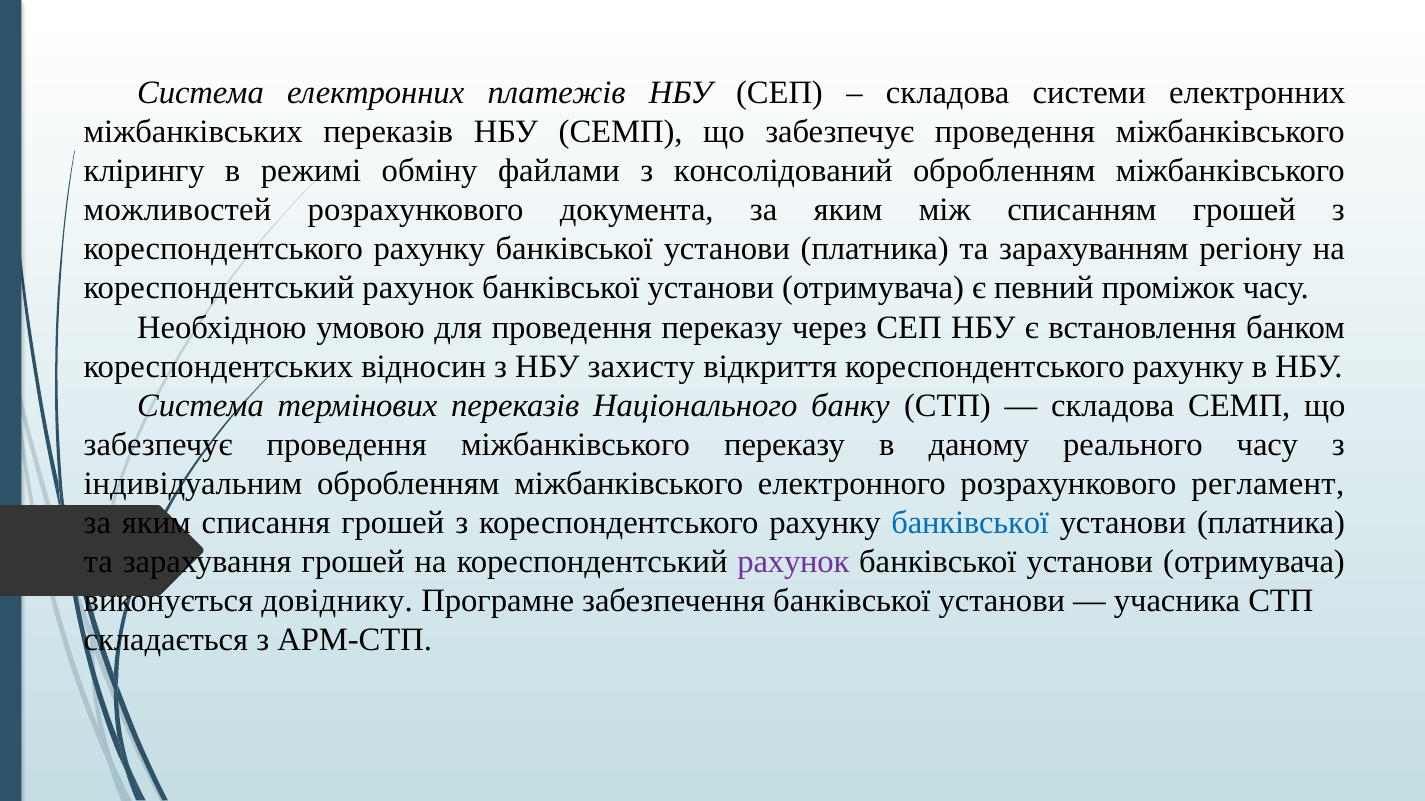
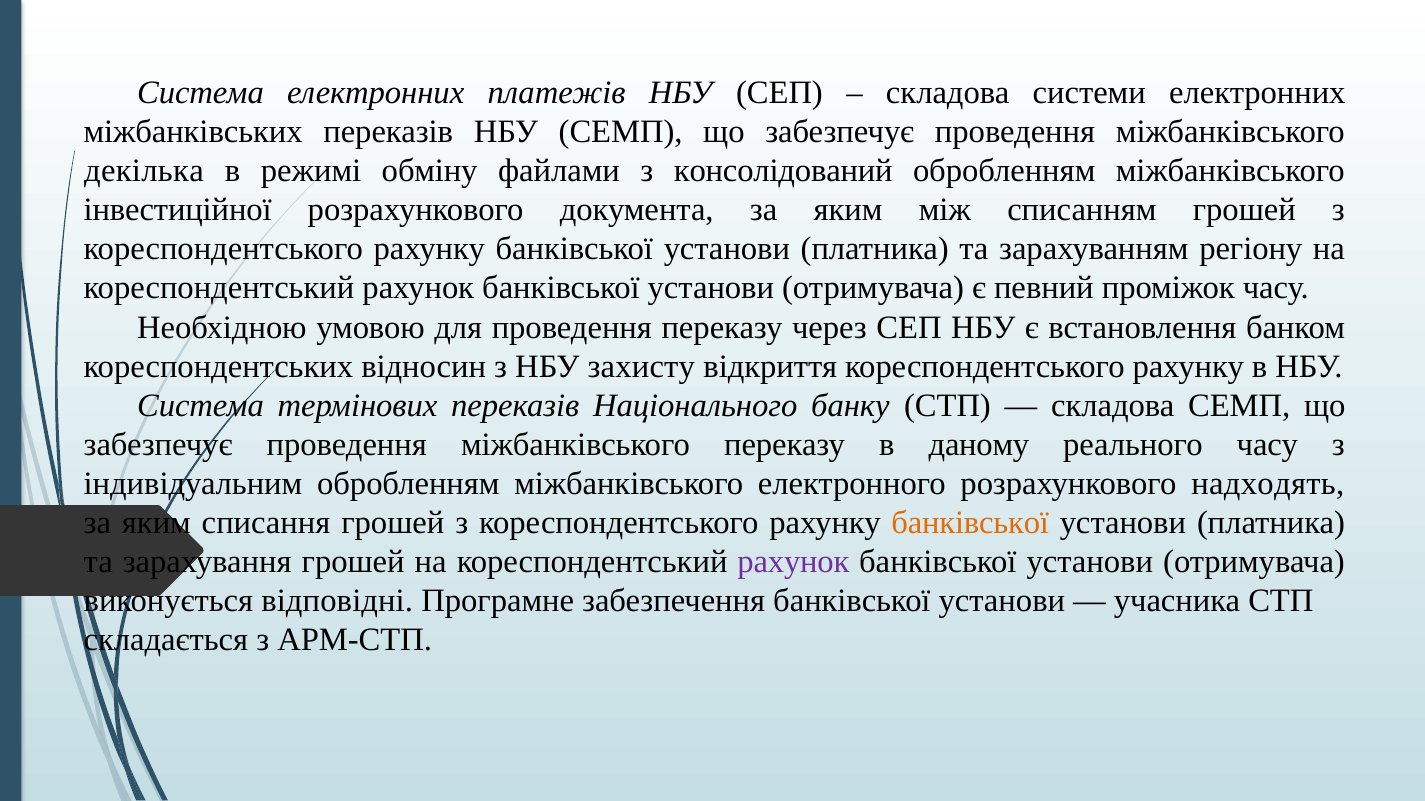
клірингу: клірингу -> декілька
можливостей: можливостей -> інвестиційної
регламент: регламент -> надходять
банківської at (970, 523) colour: blue -> orange
довіднику: довіднику -> відповідні
